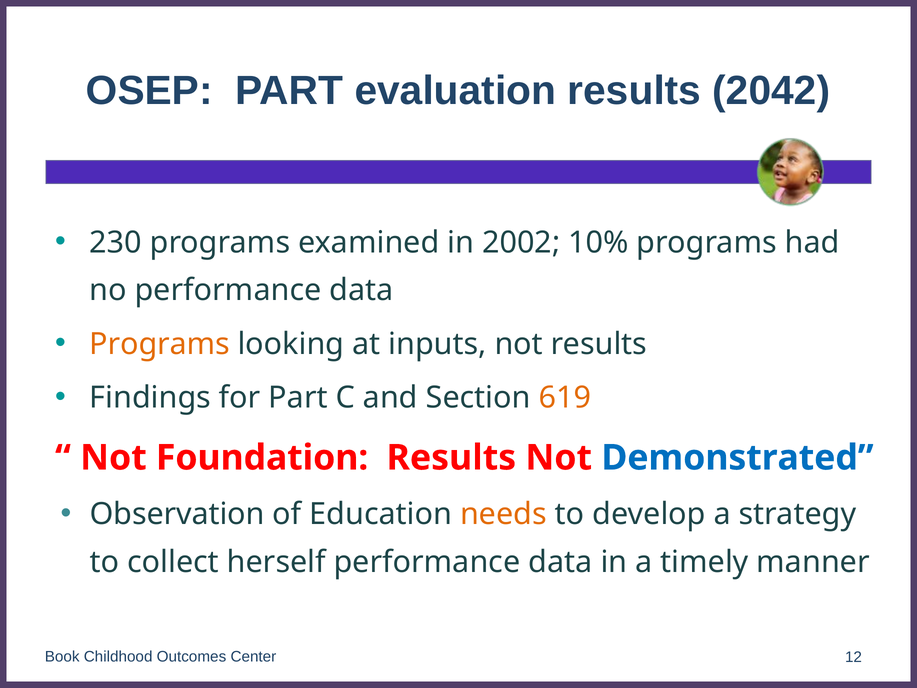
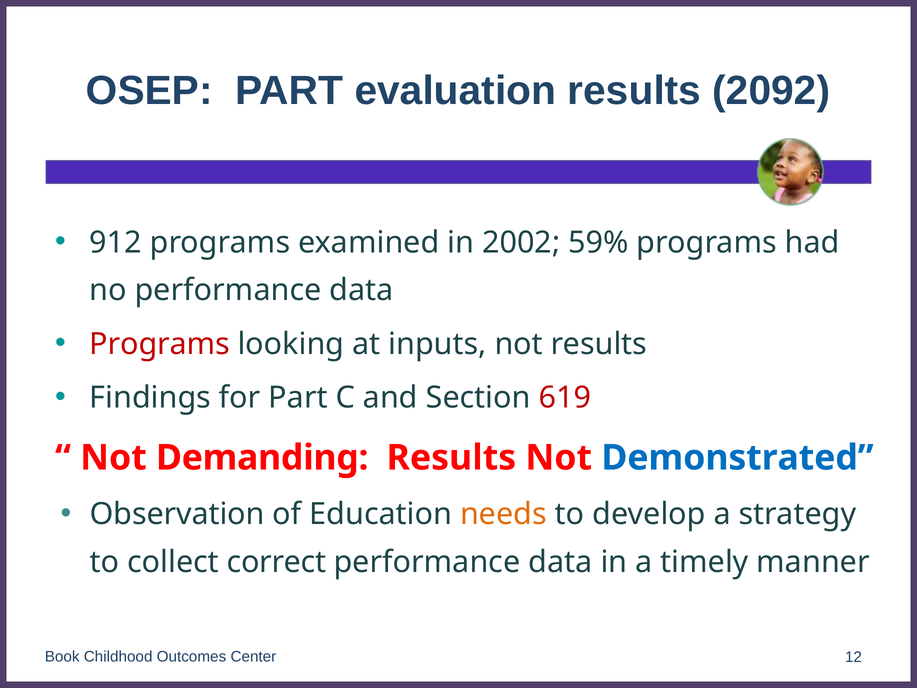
2042: 2042 -> 2092
230: 230 -> 912
10%: 10% -> 59%
Programs at (160, 344) colour: orange -> red
619 colour: orange -> red
Foundation: Foundation -> Demanding
herself: herself -> correct
